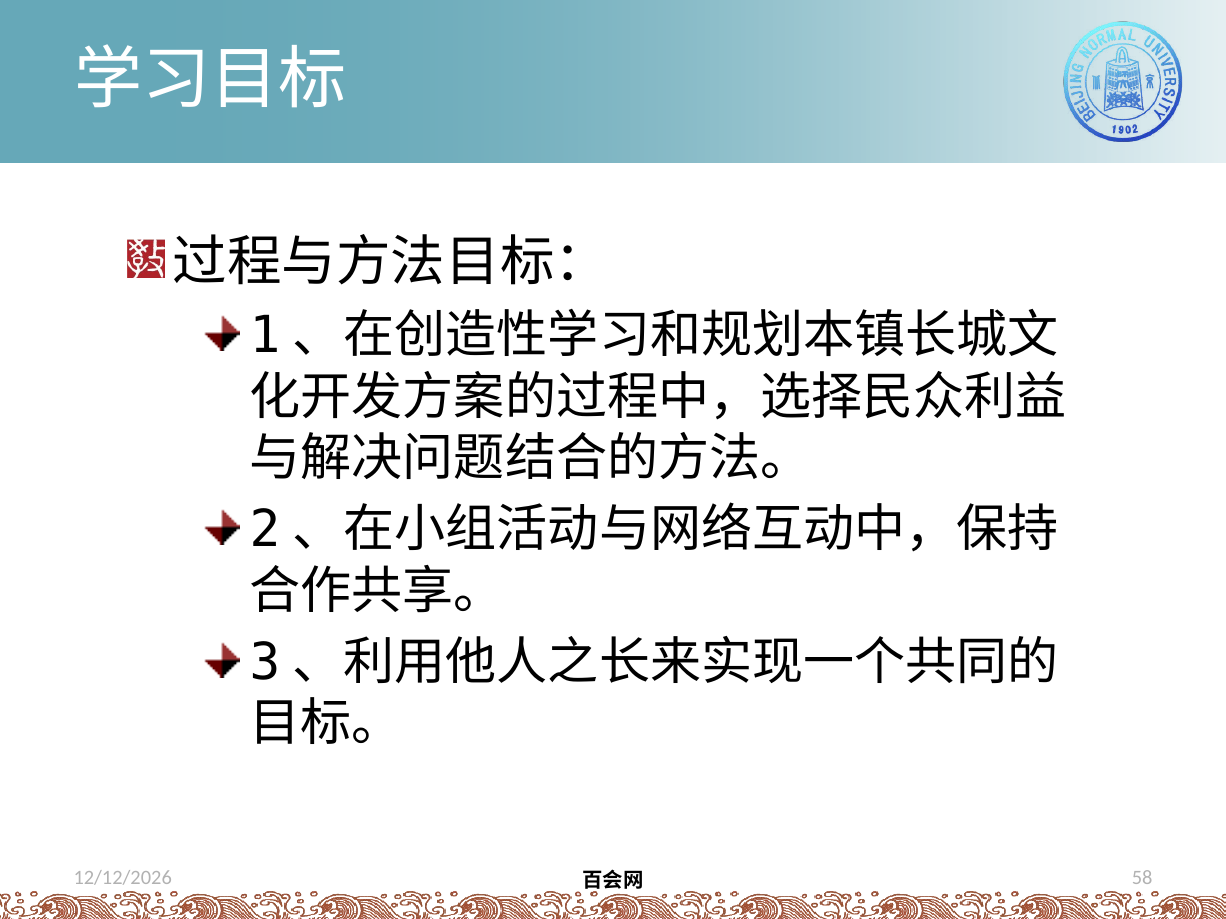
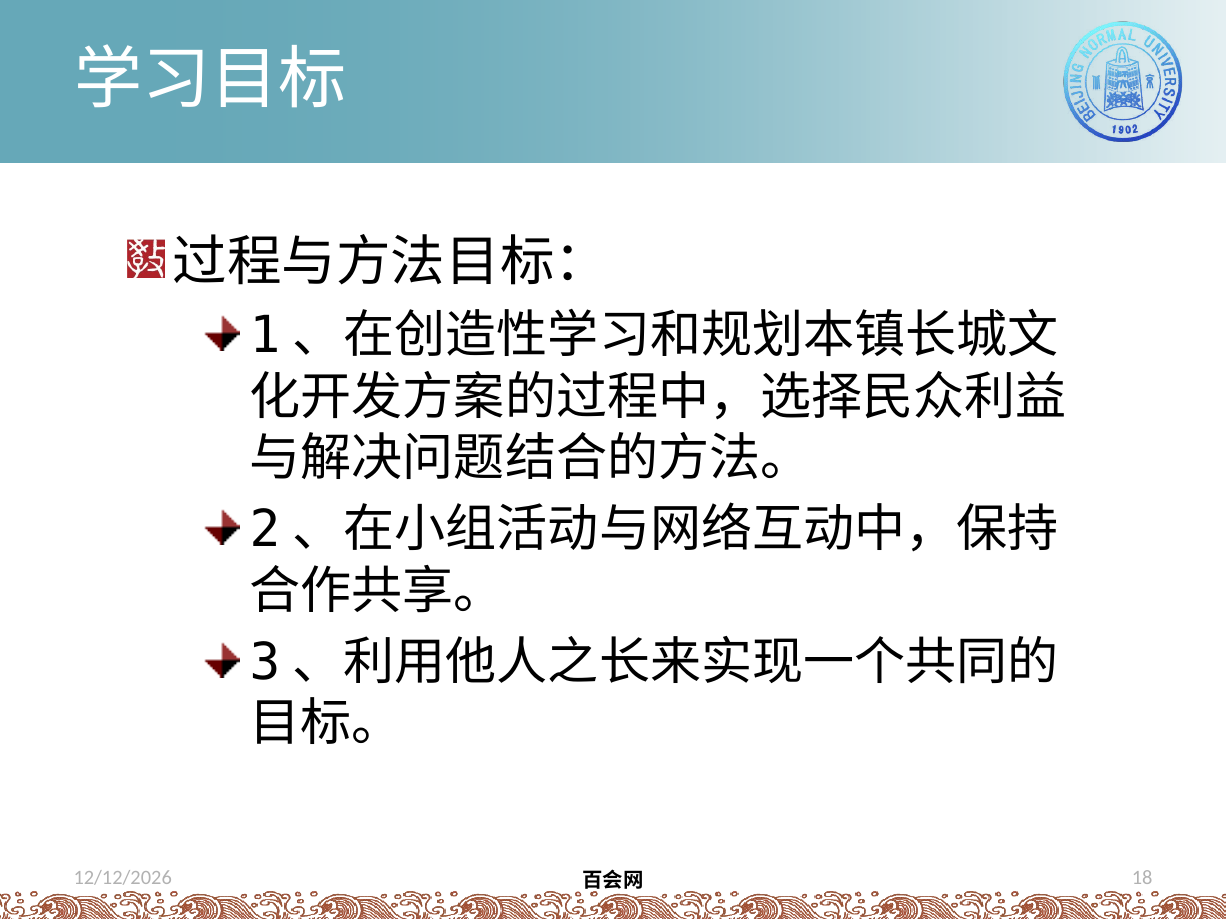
58: 58 -> 18
